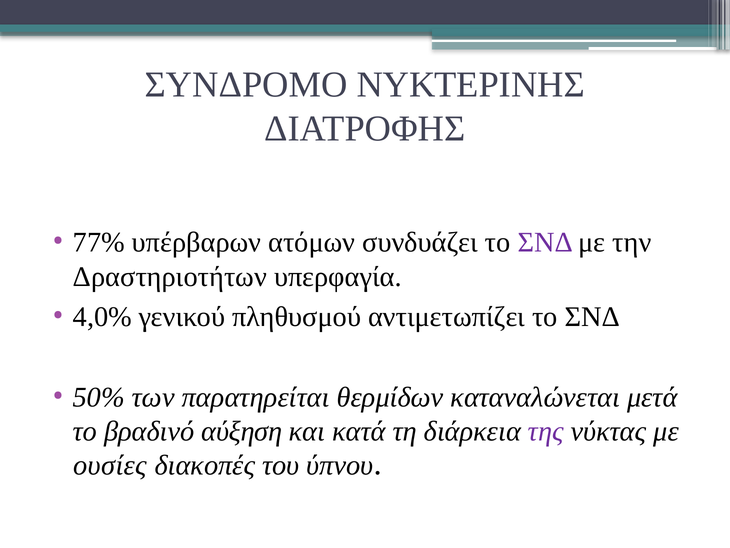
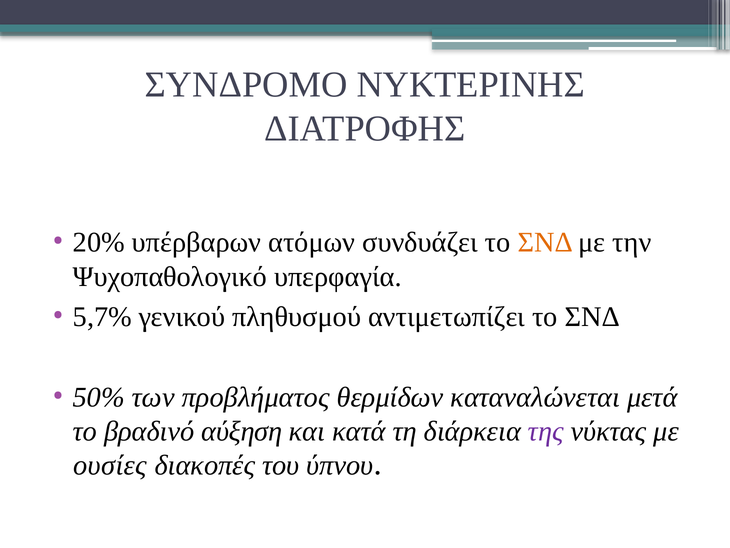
77%: 77% -> 20%
ΣΝΔ at (545, 242) colour: purple -> orange
Δραστηριοτήτων: Δραστηριοτήτων -> Ψυχοπαθολογικό
4,0%: 4,0% -> 5,7%
παρατηρείται: παρατηρείται -> προβλήματος
